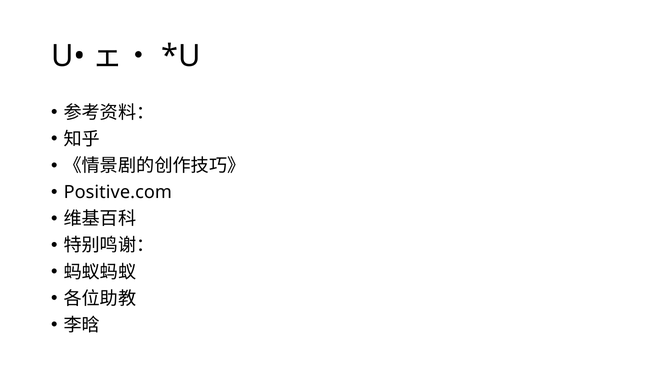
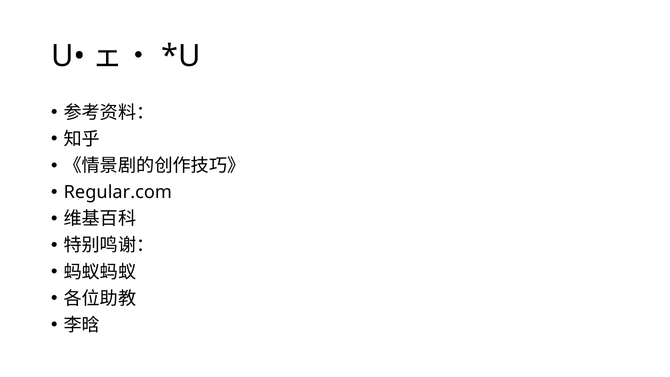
Positive.com: Positive.com -> Regular.com
